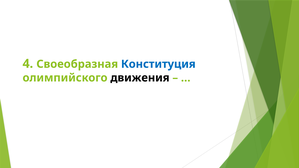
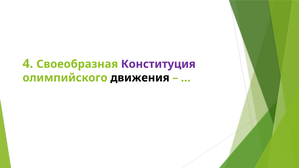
Конституция colour: blue -> purple
